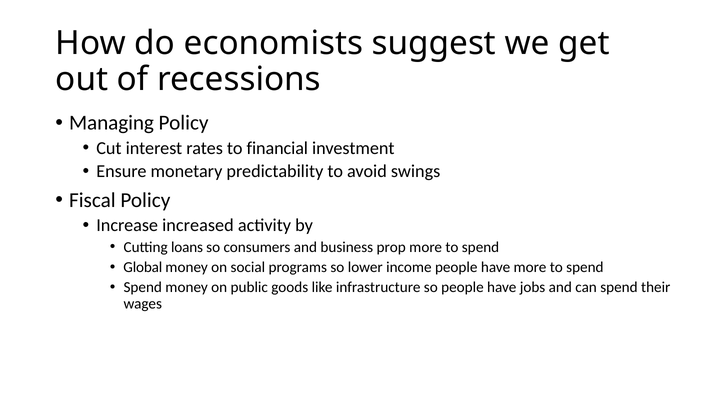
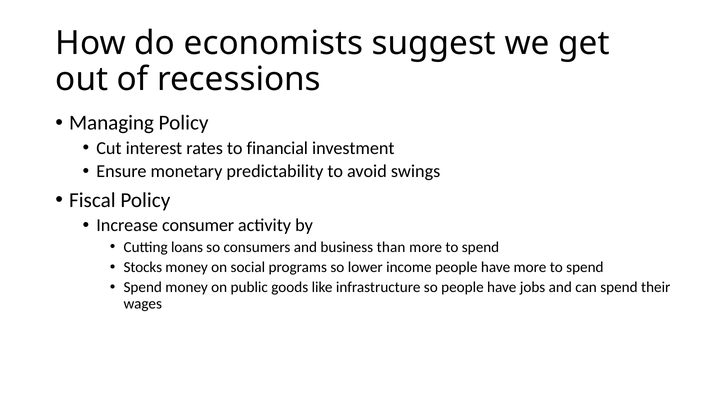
increased: increased -> consumer
prop: prop -> than
Global: Global -> Stocks
